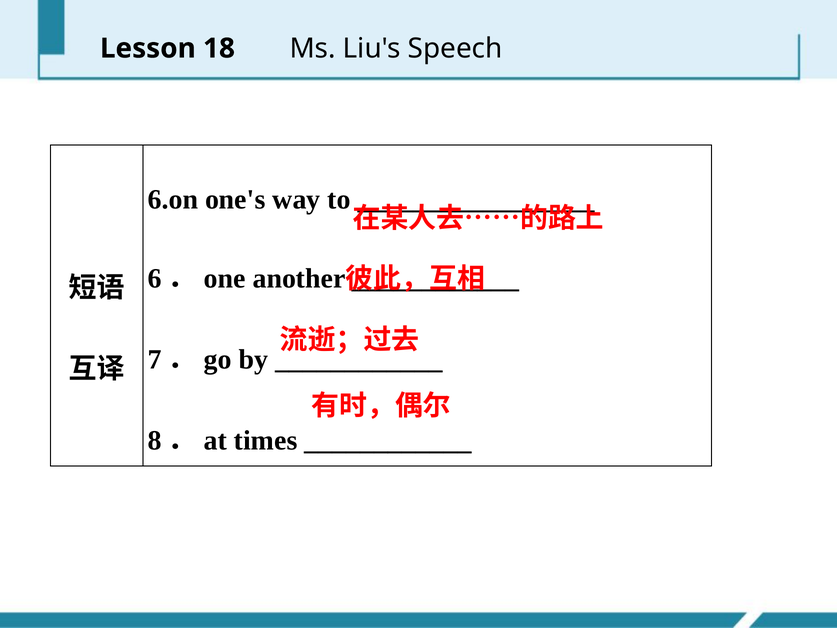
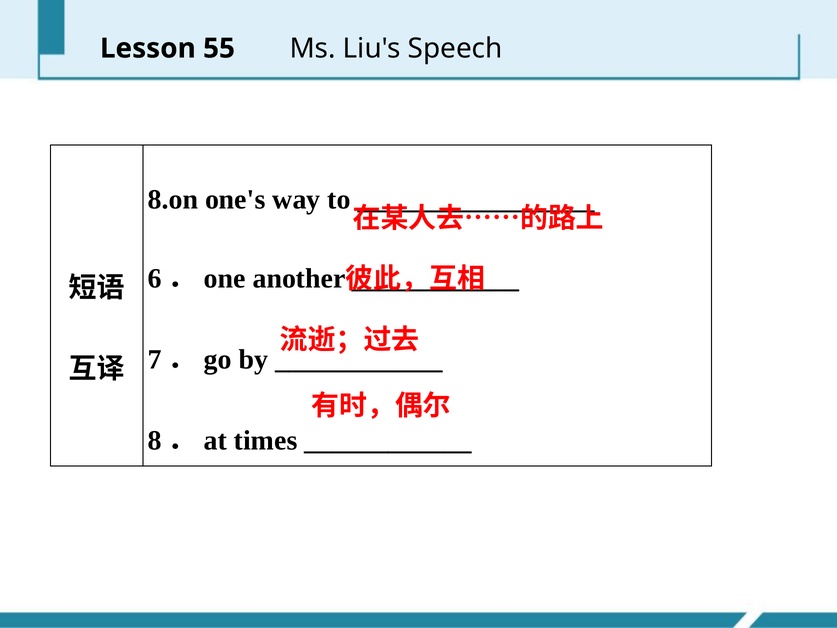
18: 18 -> 55
6.on: 6.on -> 8.on
